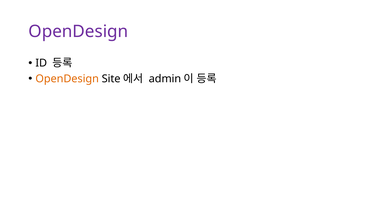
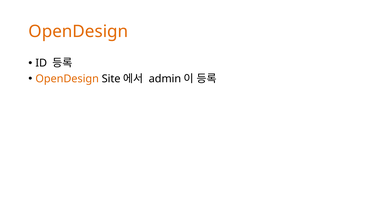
OpenDesign at (78, 31) colour: purple -> orange
